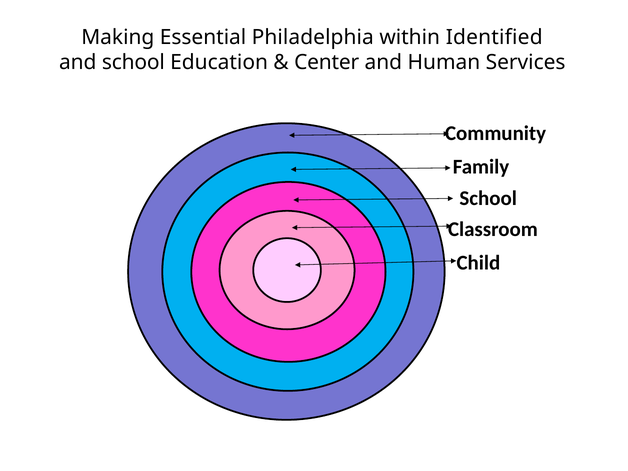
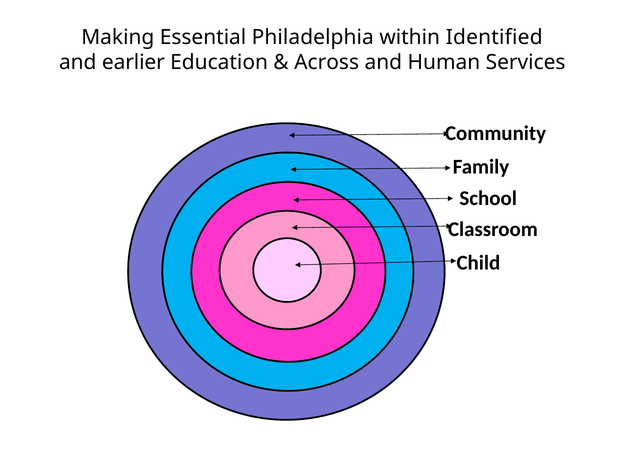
and school: school -> earlier
Center: Center -> Across
